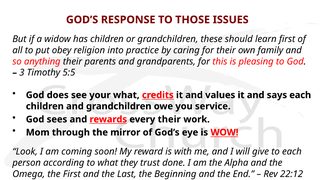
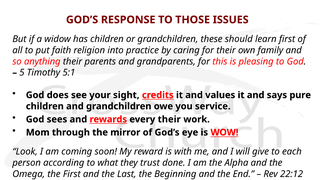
obey: obey -> faith
3: 3 -> 5
5:5: 5:5 -> 5:1
your what: what -> sight
says each: each -> pure
